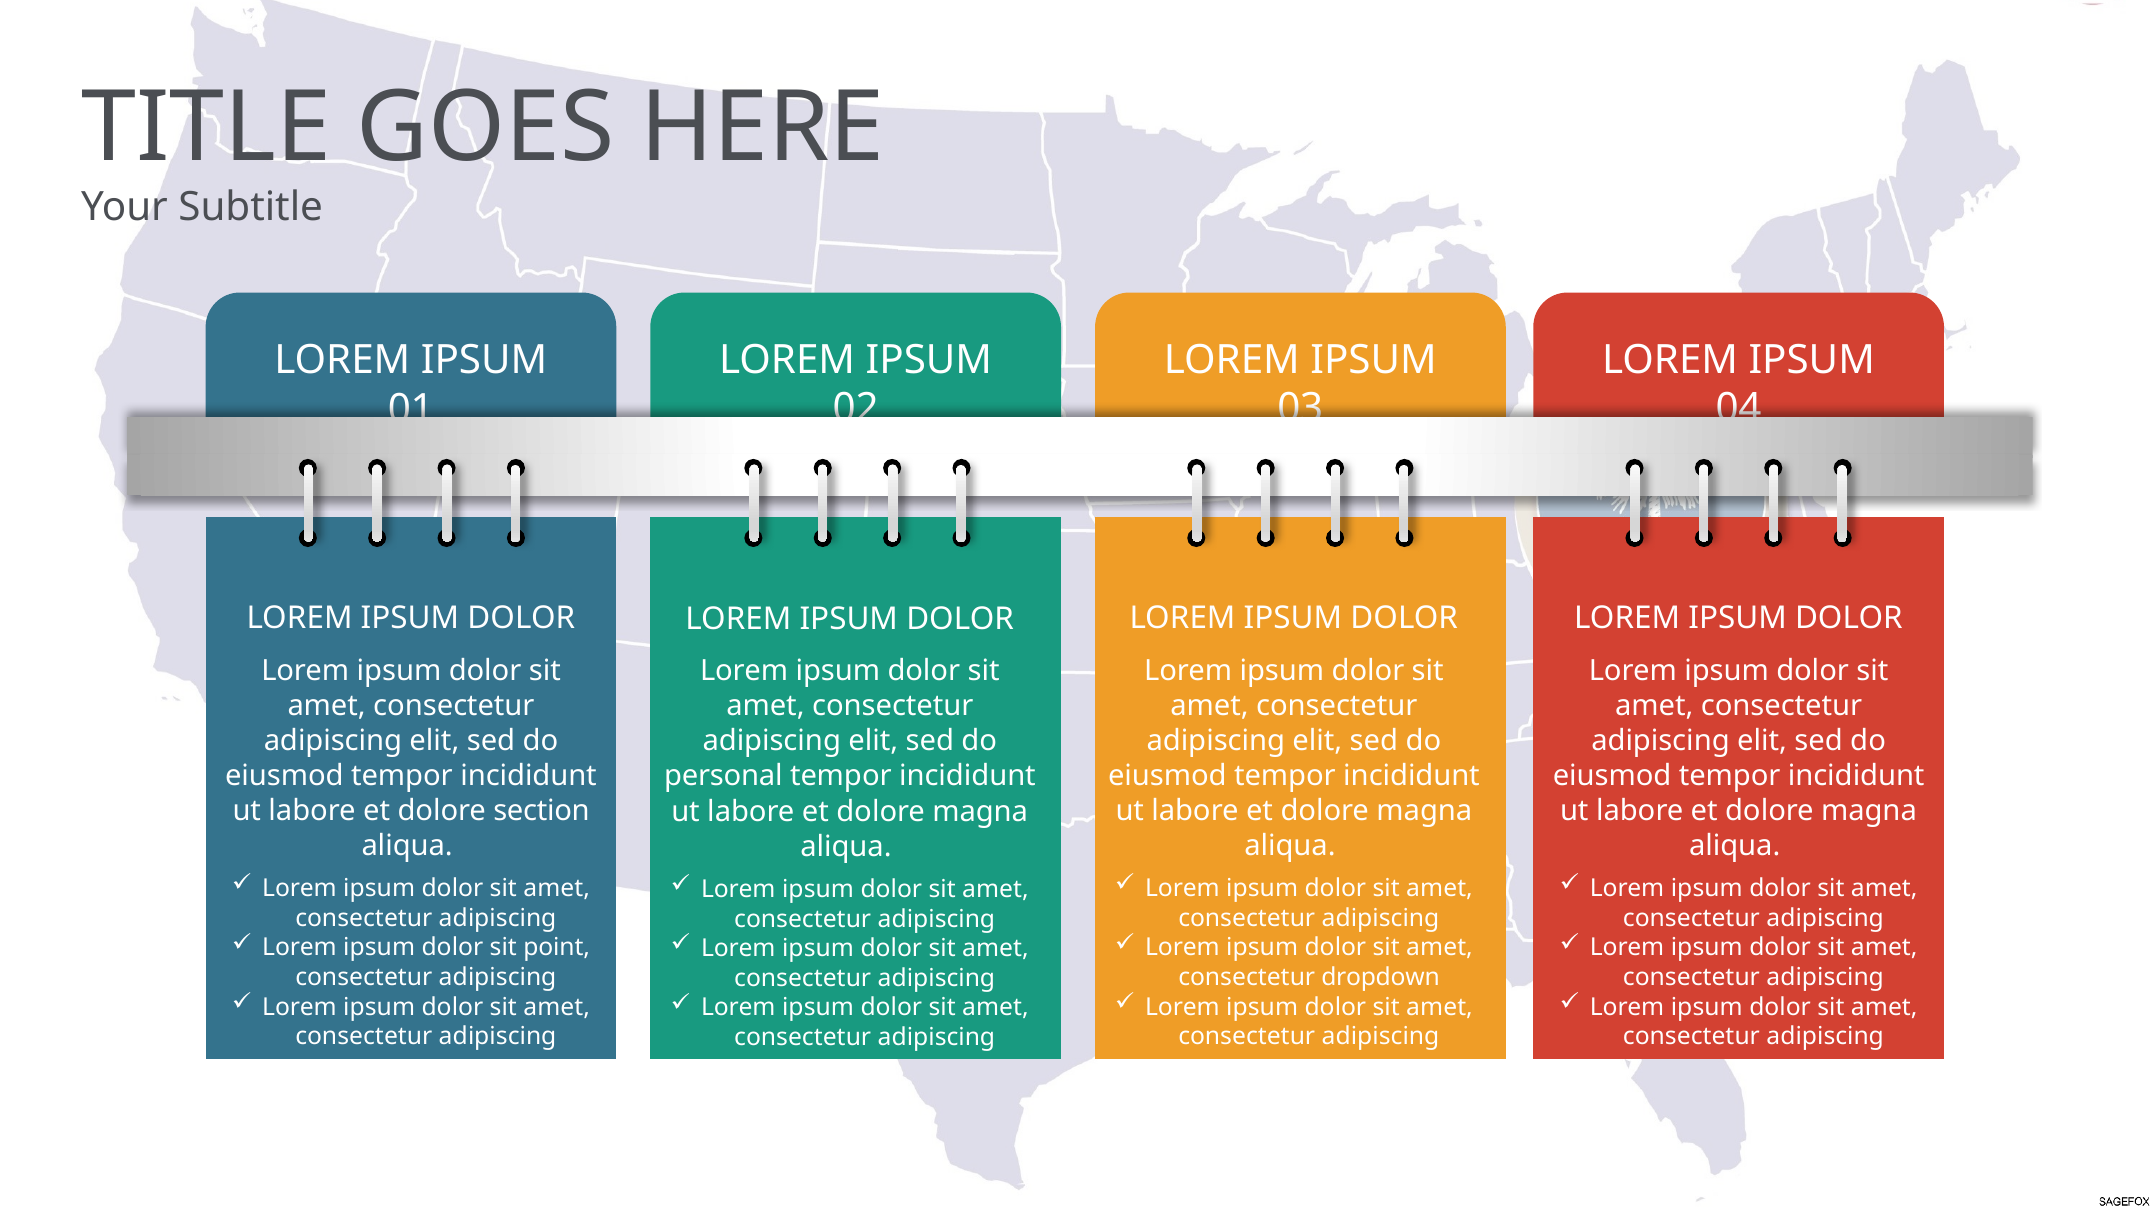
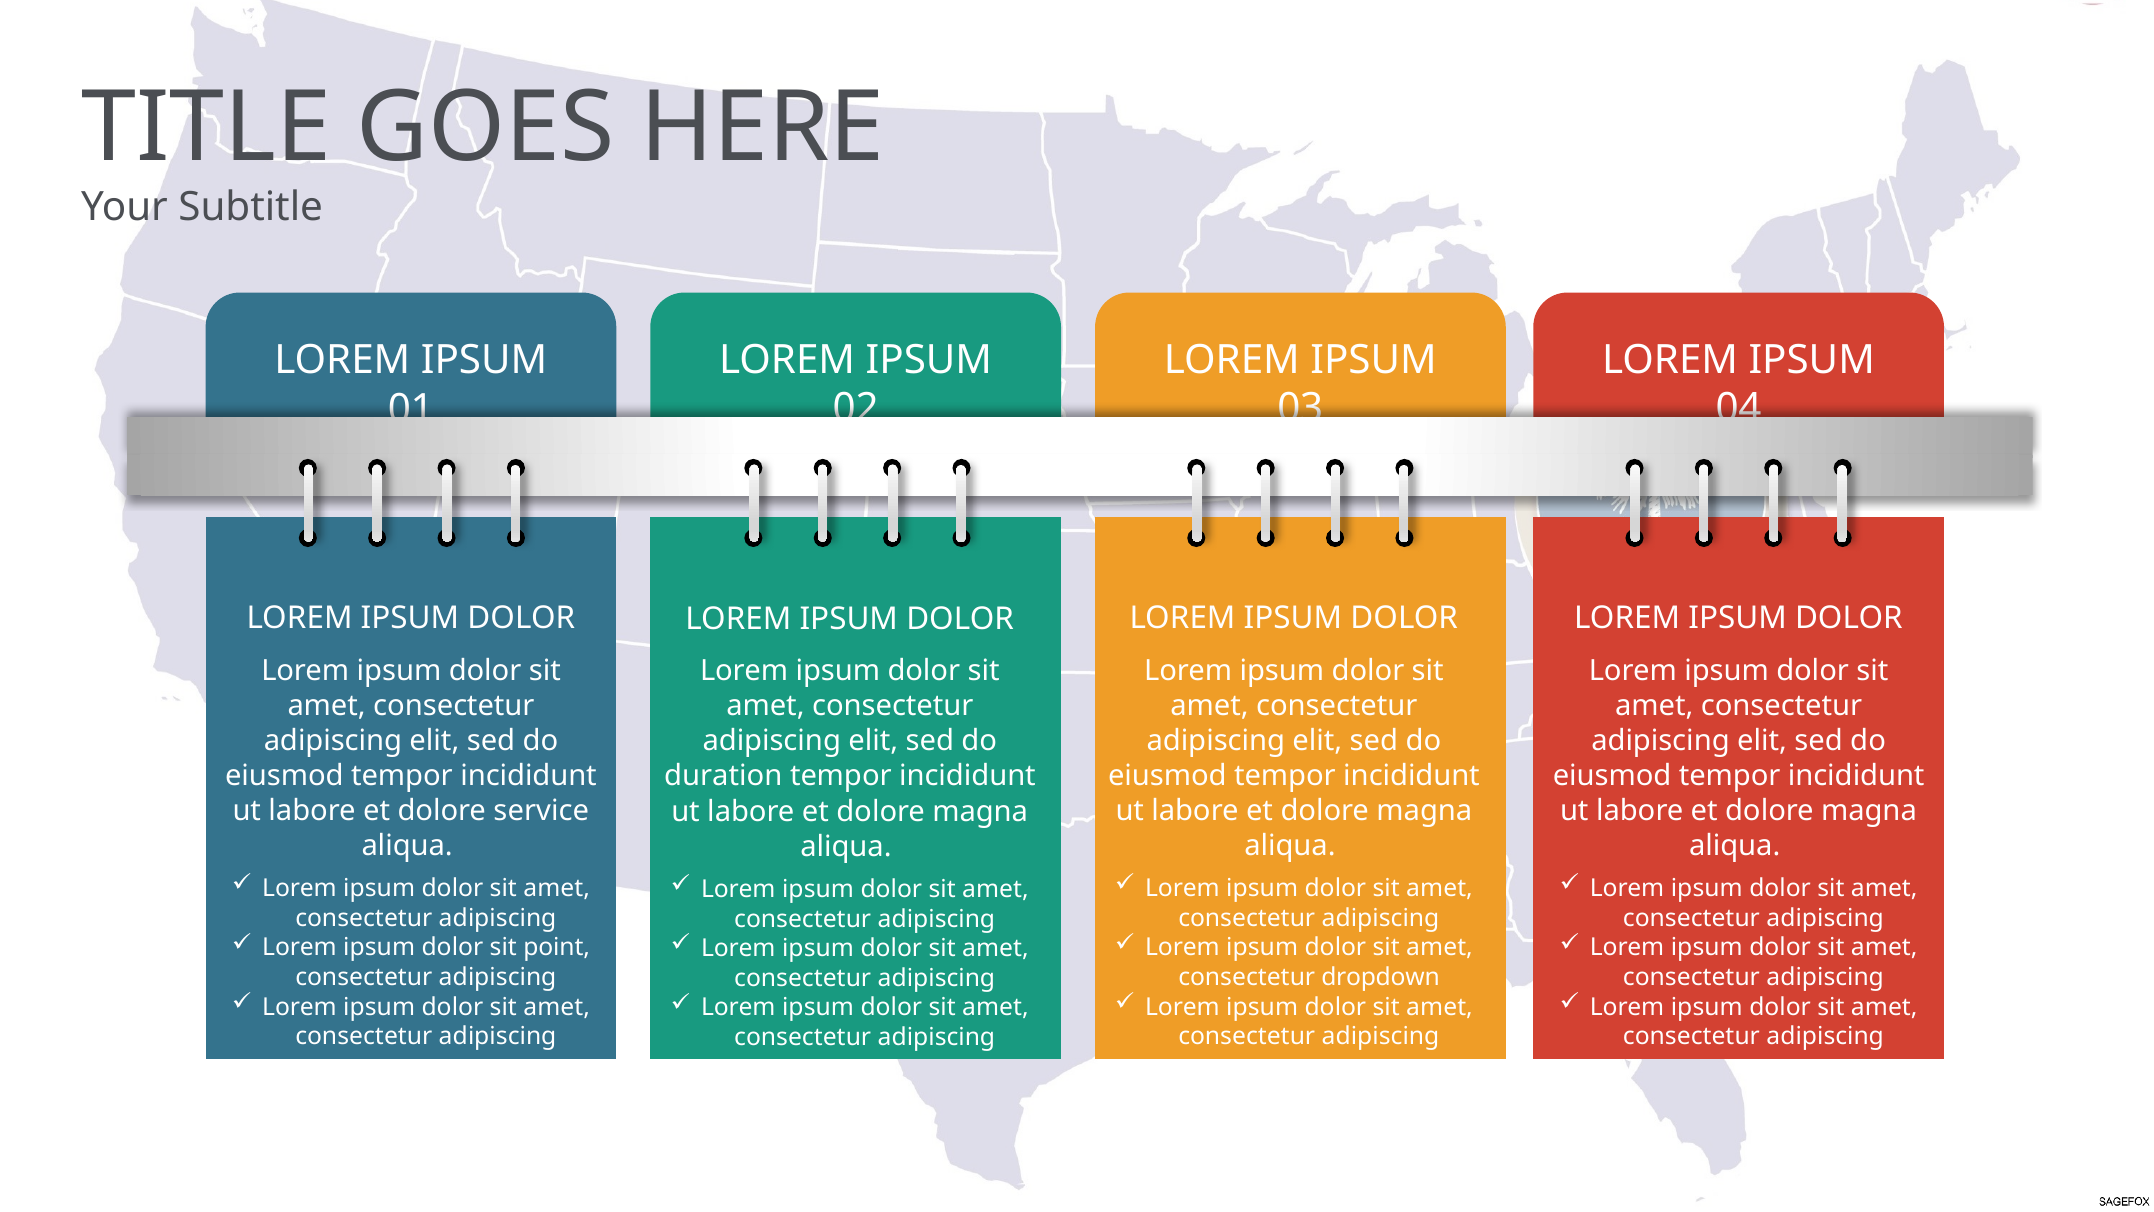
personal: personal -> duration
section: section -> service
